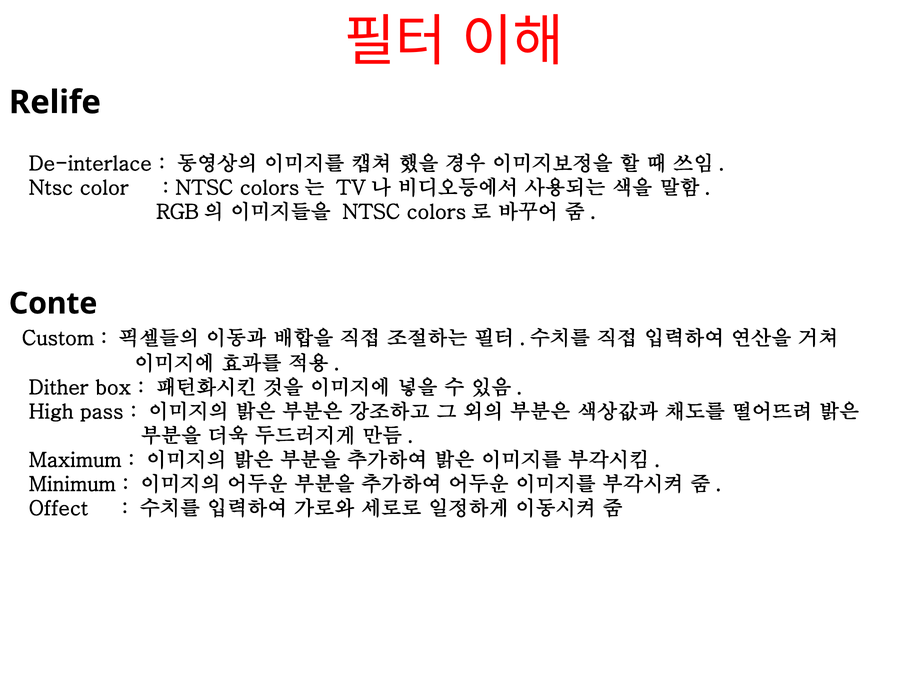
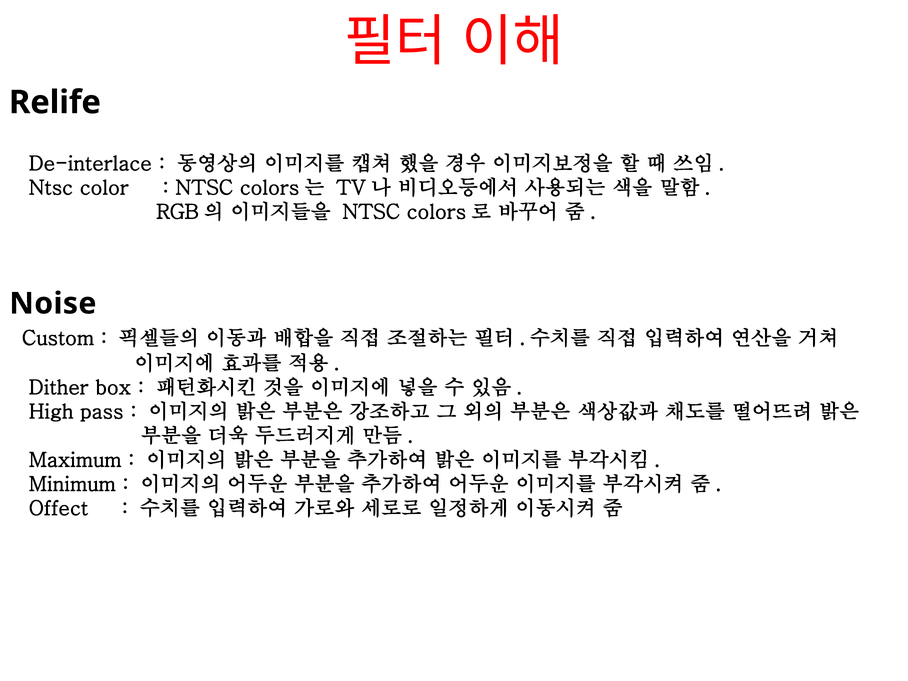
Conte: Conte -> Noise
